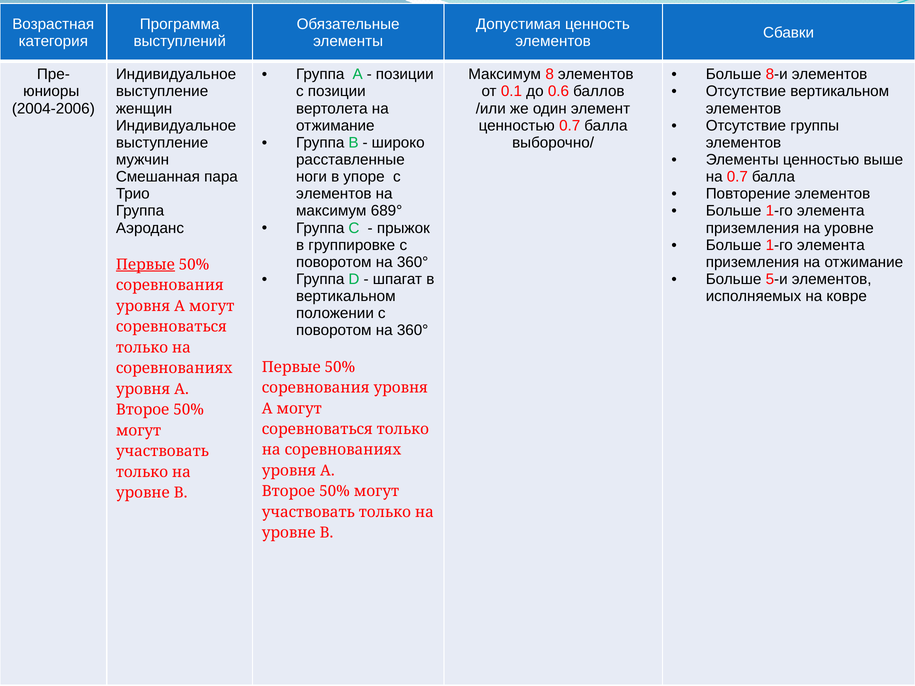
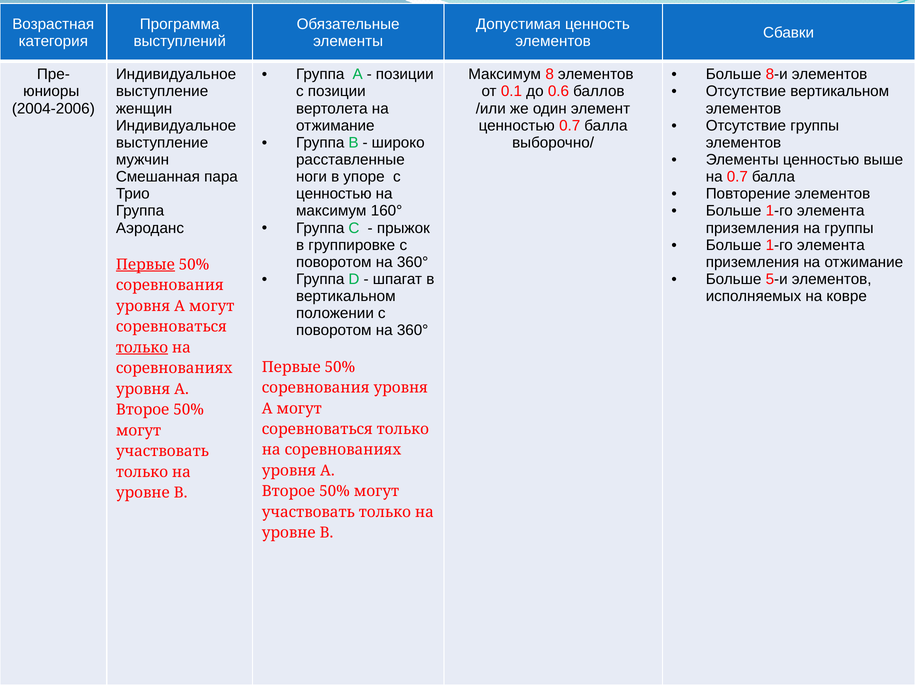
элементов at (334, 194): элементов -> ценностью
689°: 689° -> 160°
приземления на уровне: уровне -> группы
только at (142, 348) underline: none -> present
